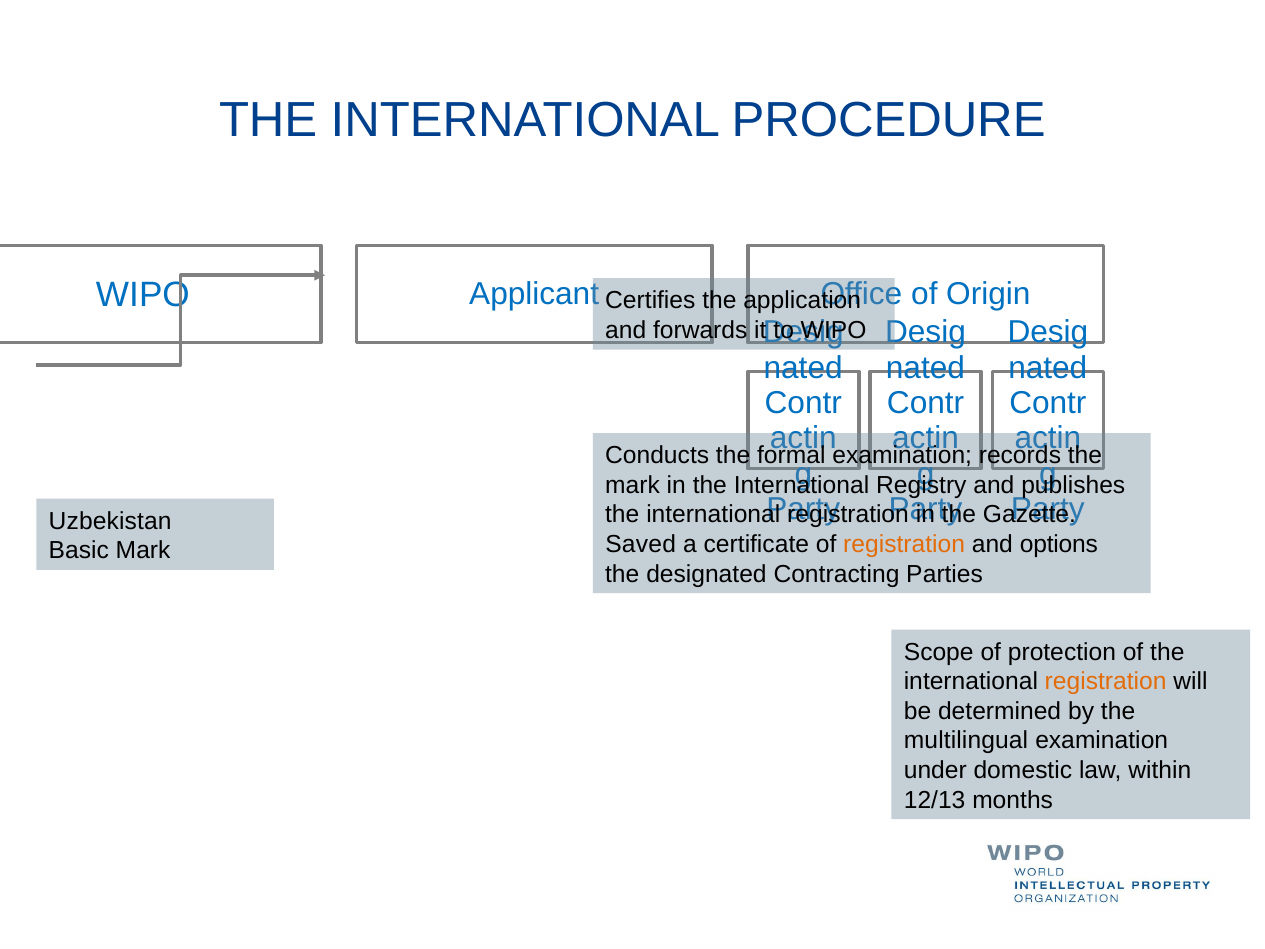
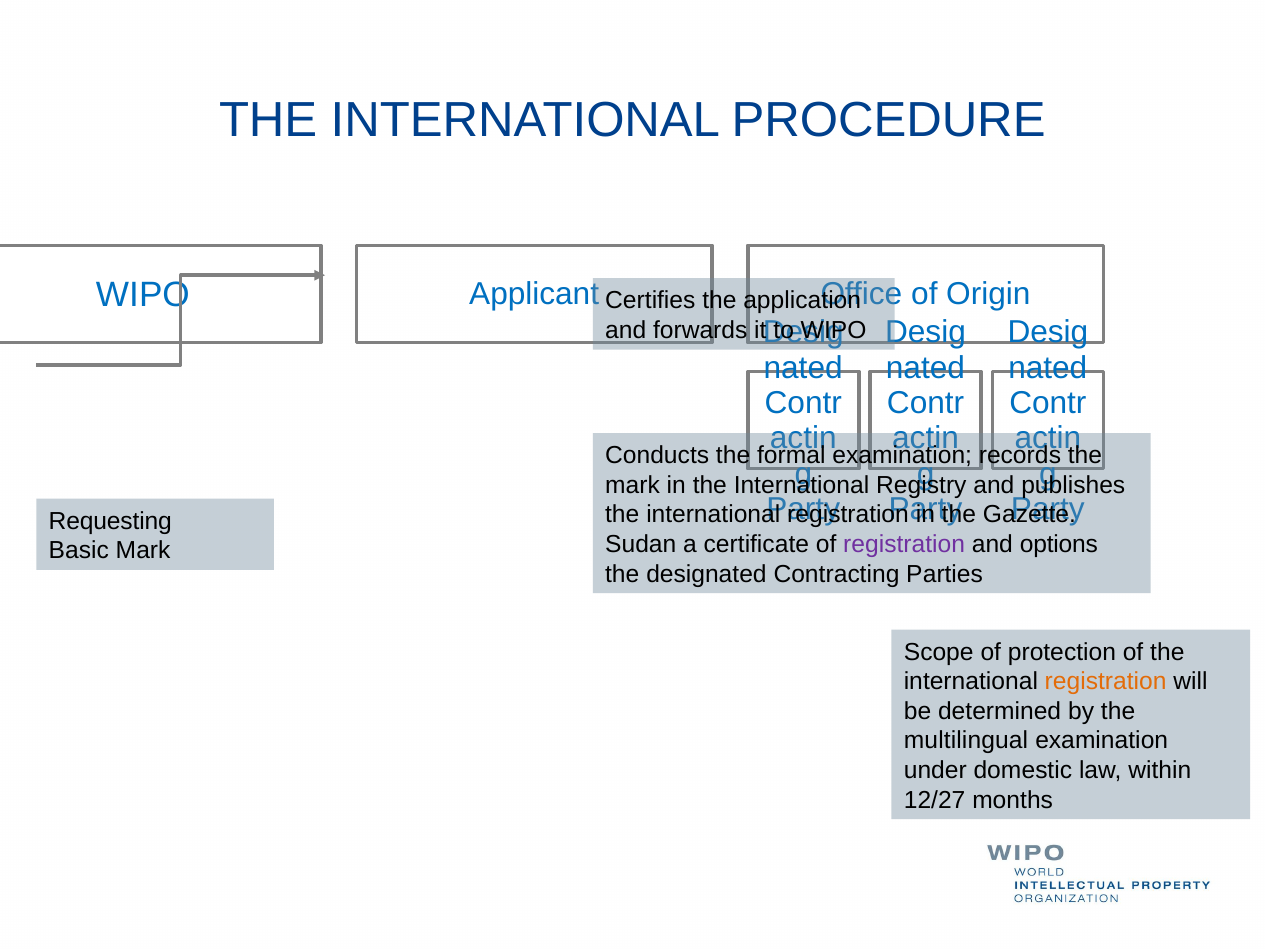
Uzbekistan: Uzbekistan -> Requesting
Saved: Saved -> Sudan
registration at (904, 544) colour: orange -> purple
12/13: 12/13 -> 12/27
